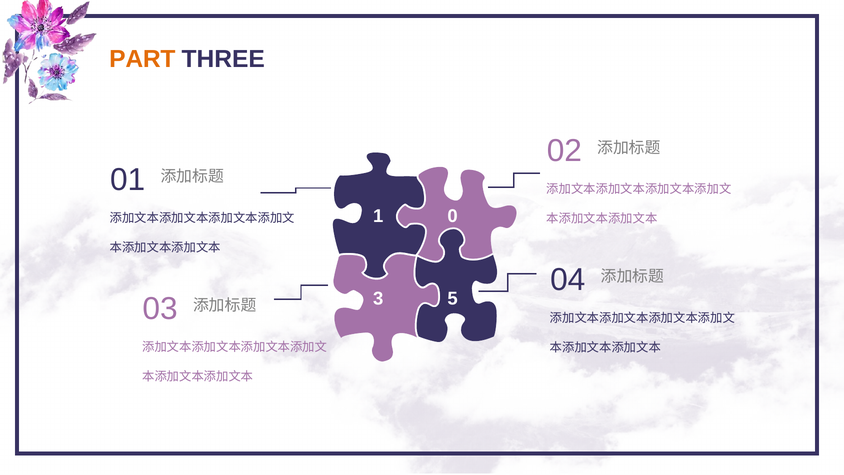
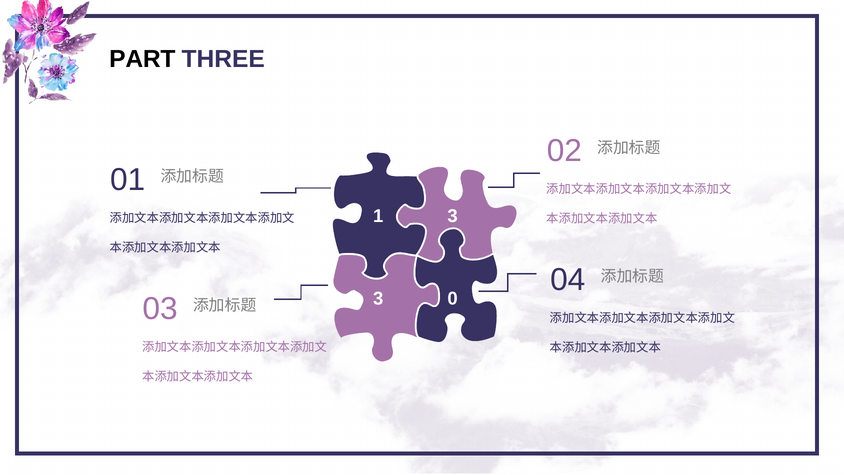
PART colour: orange -> black
1 0: 0 -> 3
5: 5 -> 0
